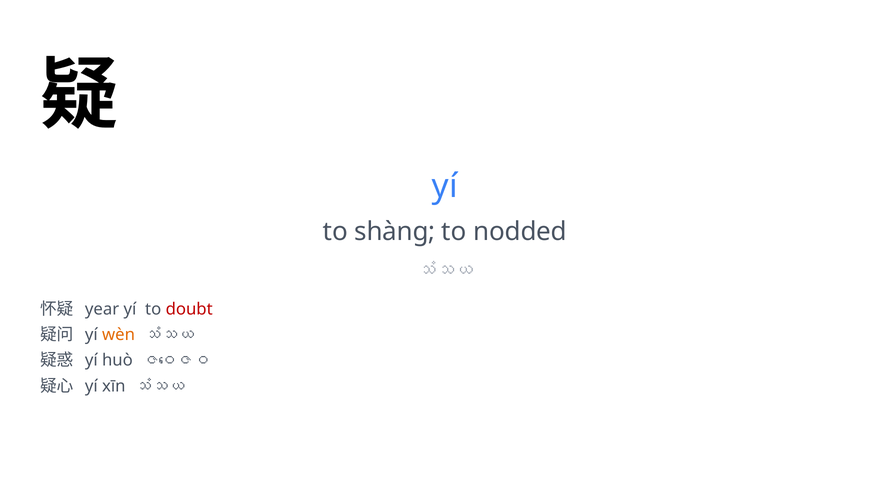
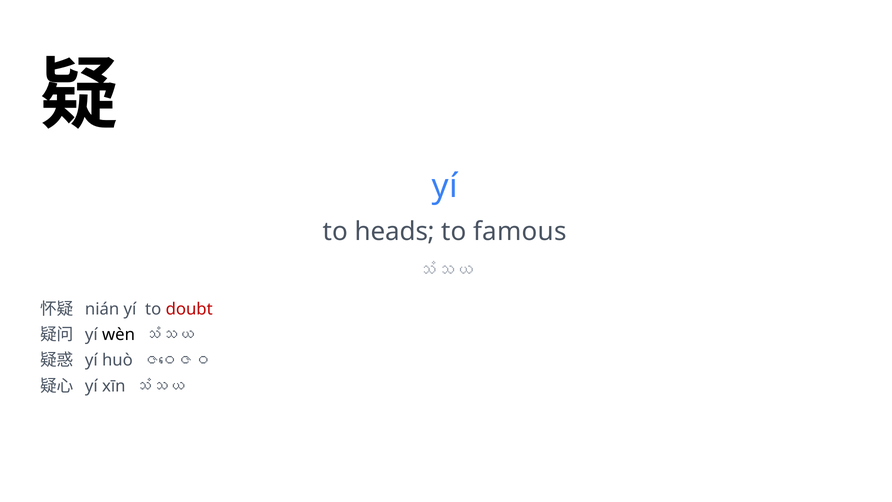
shàng: shàng -> heads
nodded: nodded -> famous
year: year -> nián
wèn colour: orange -> black
